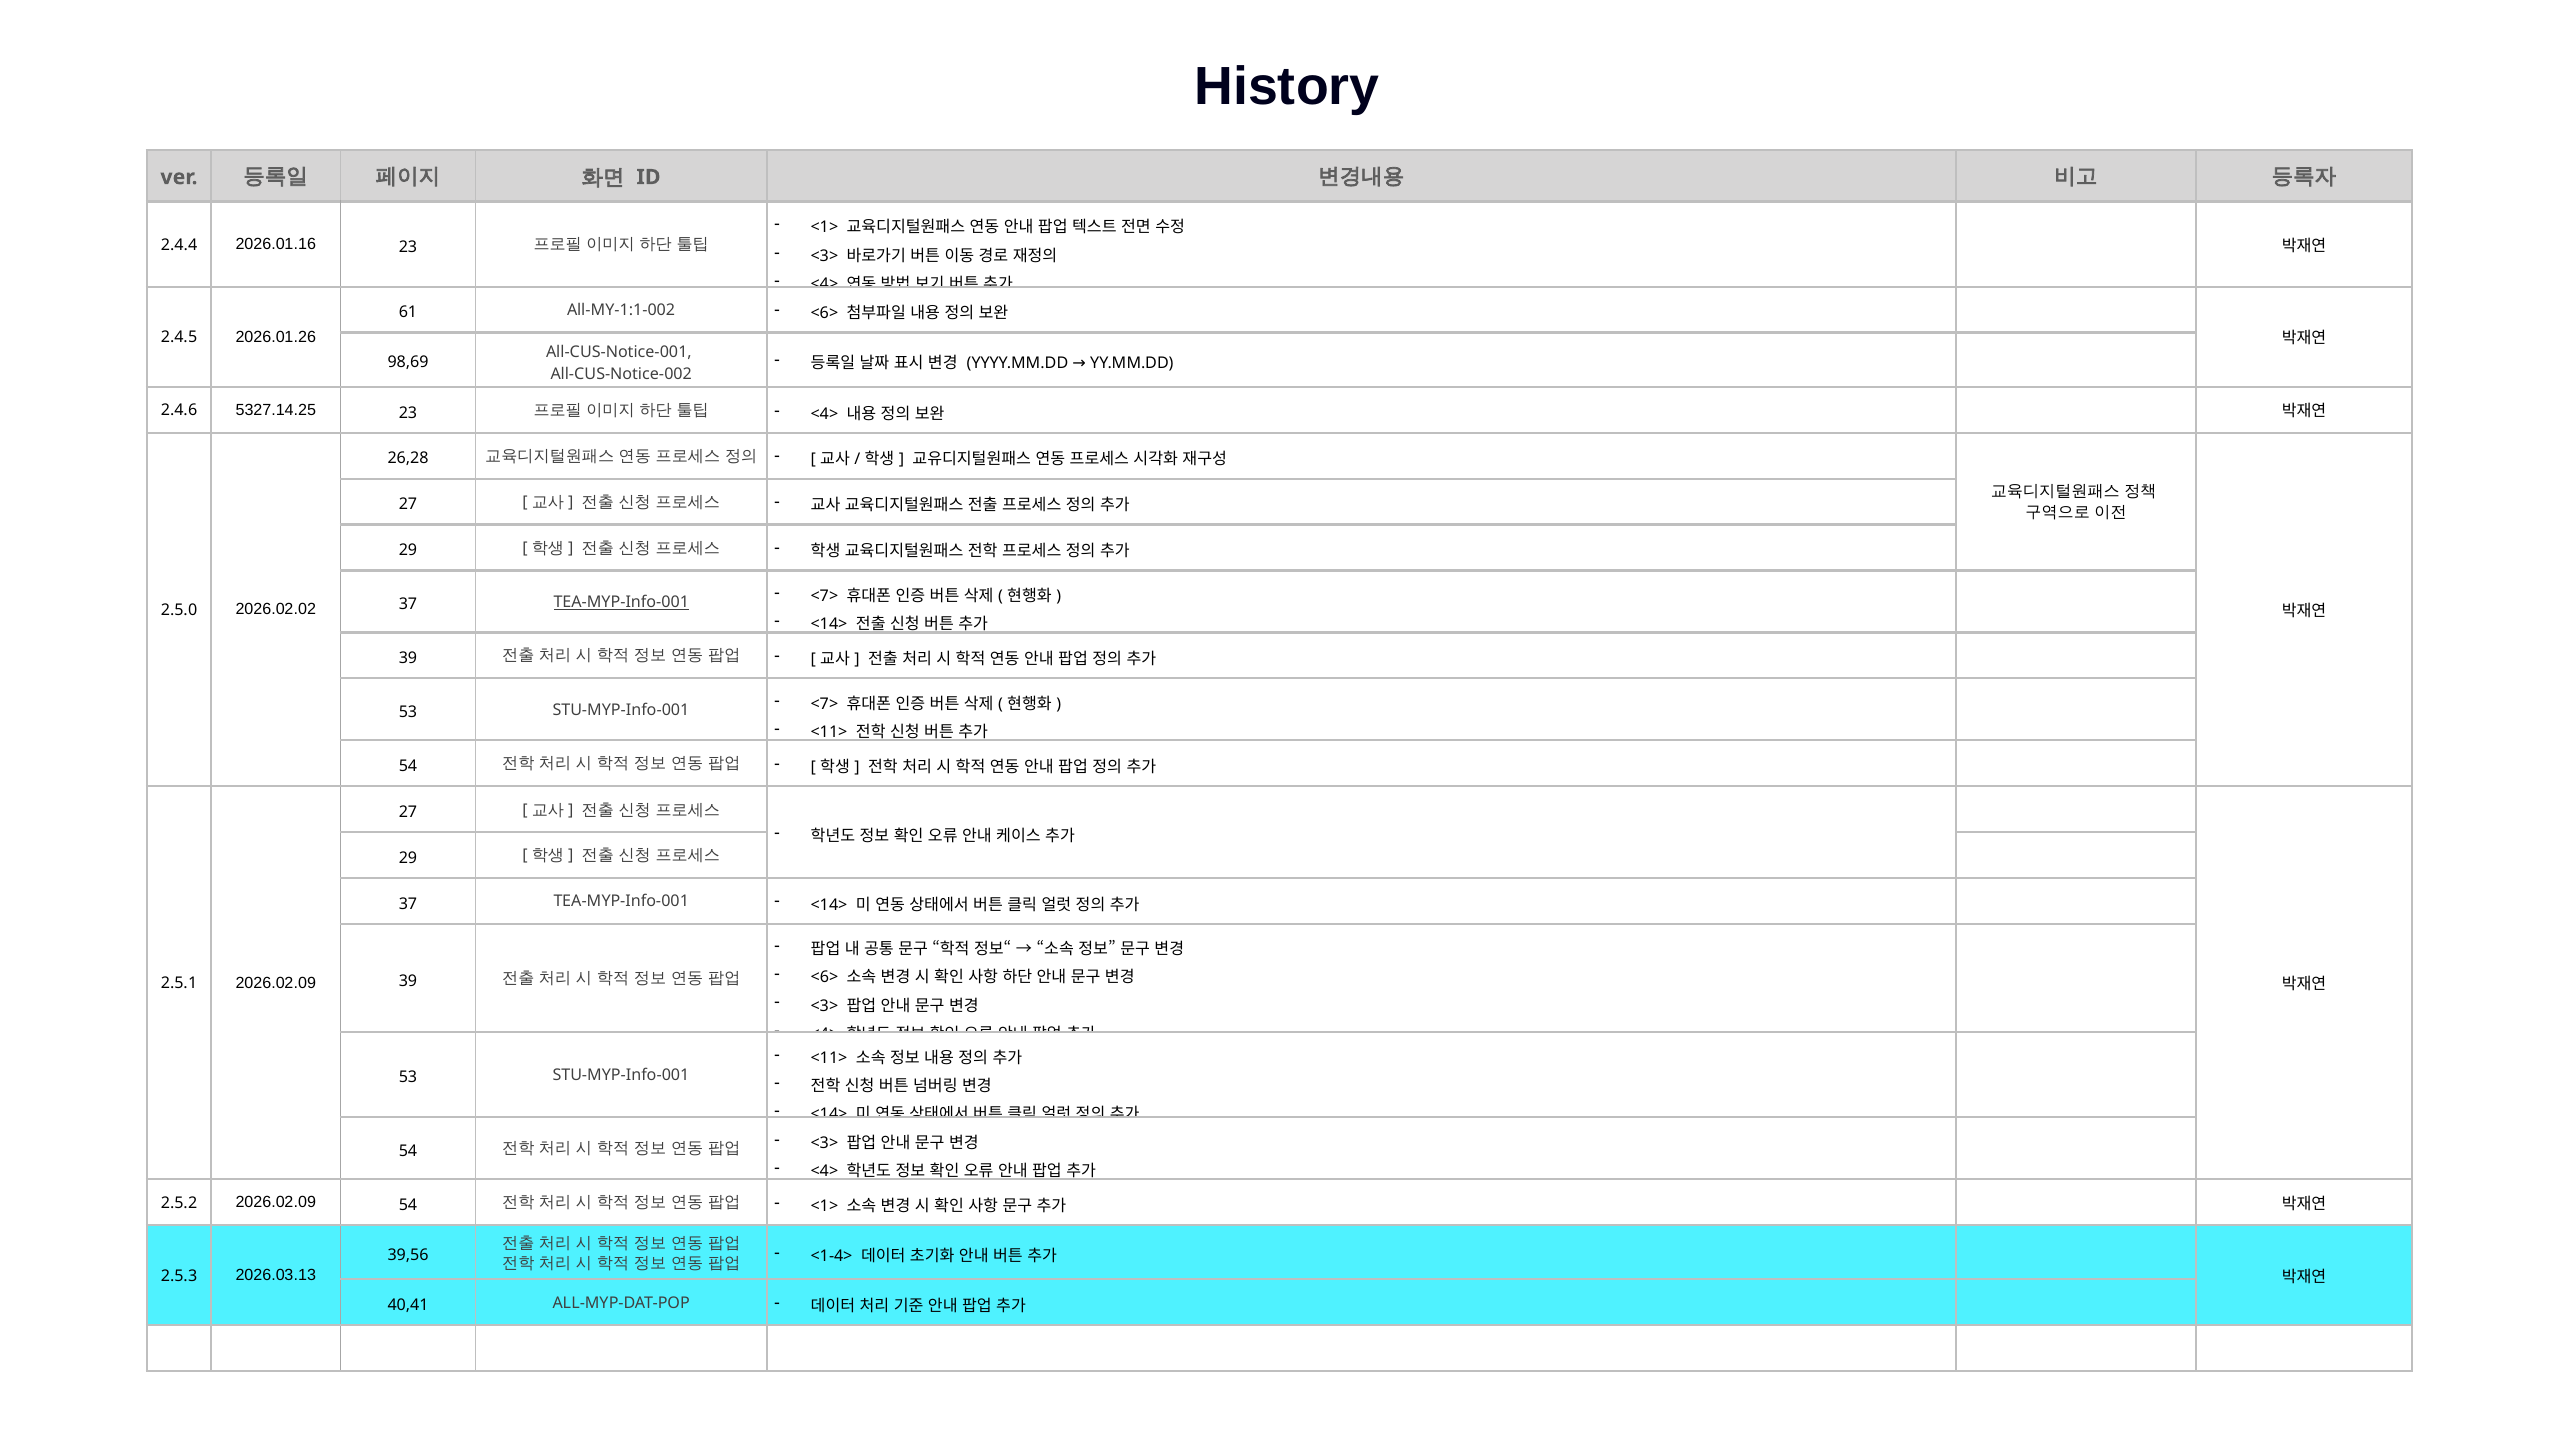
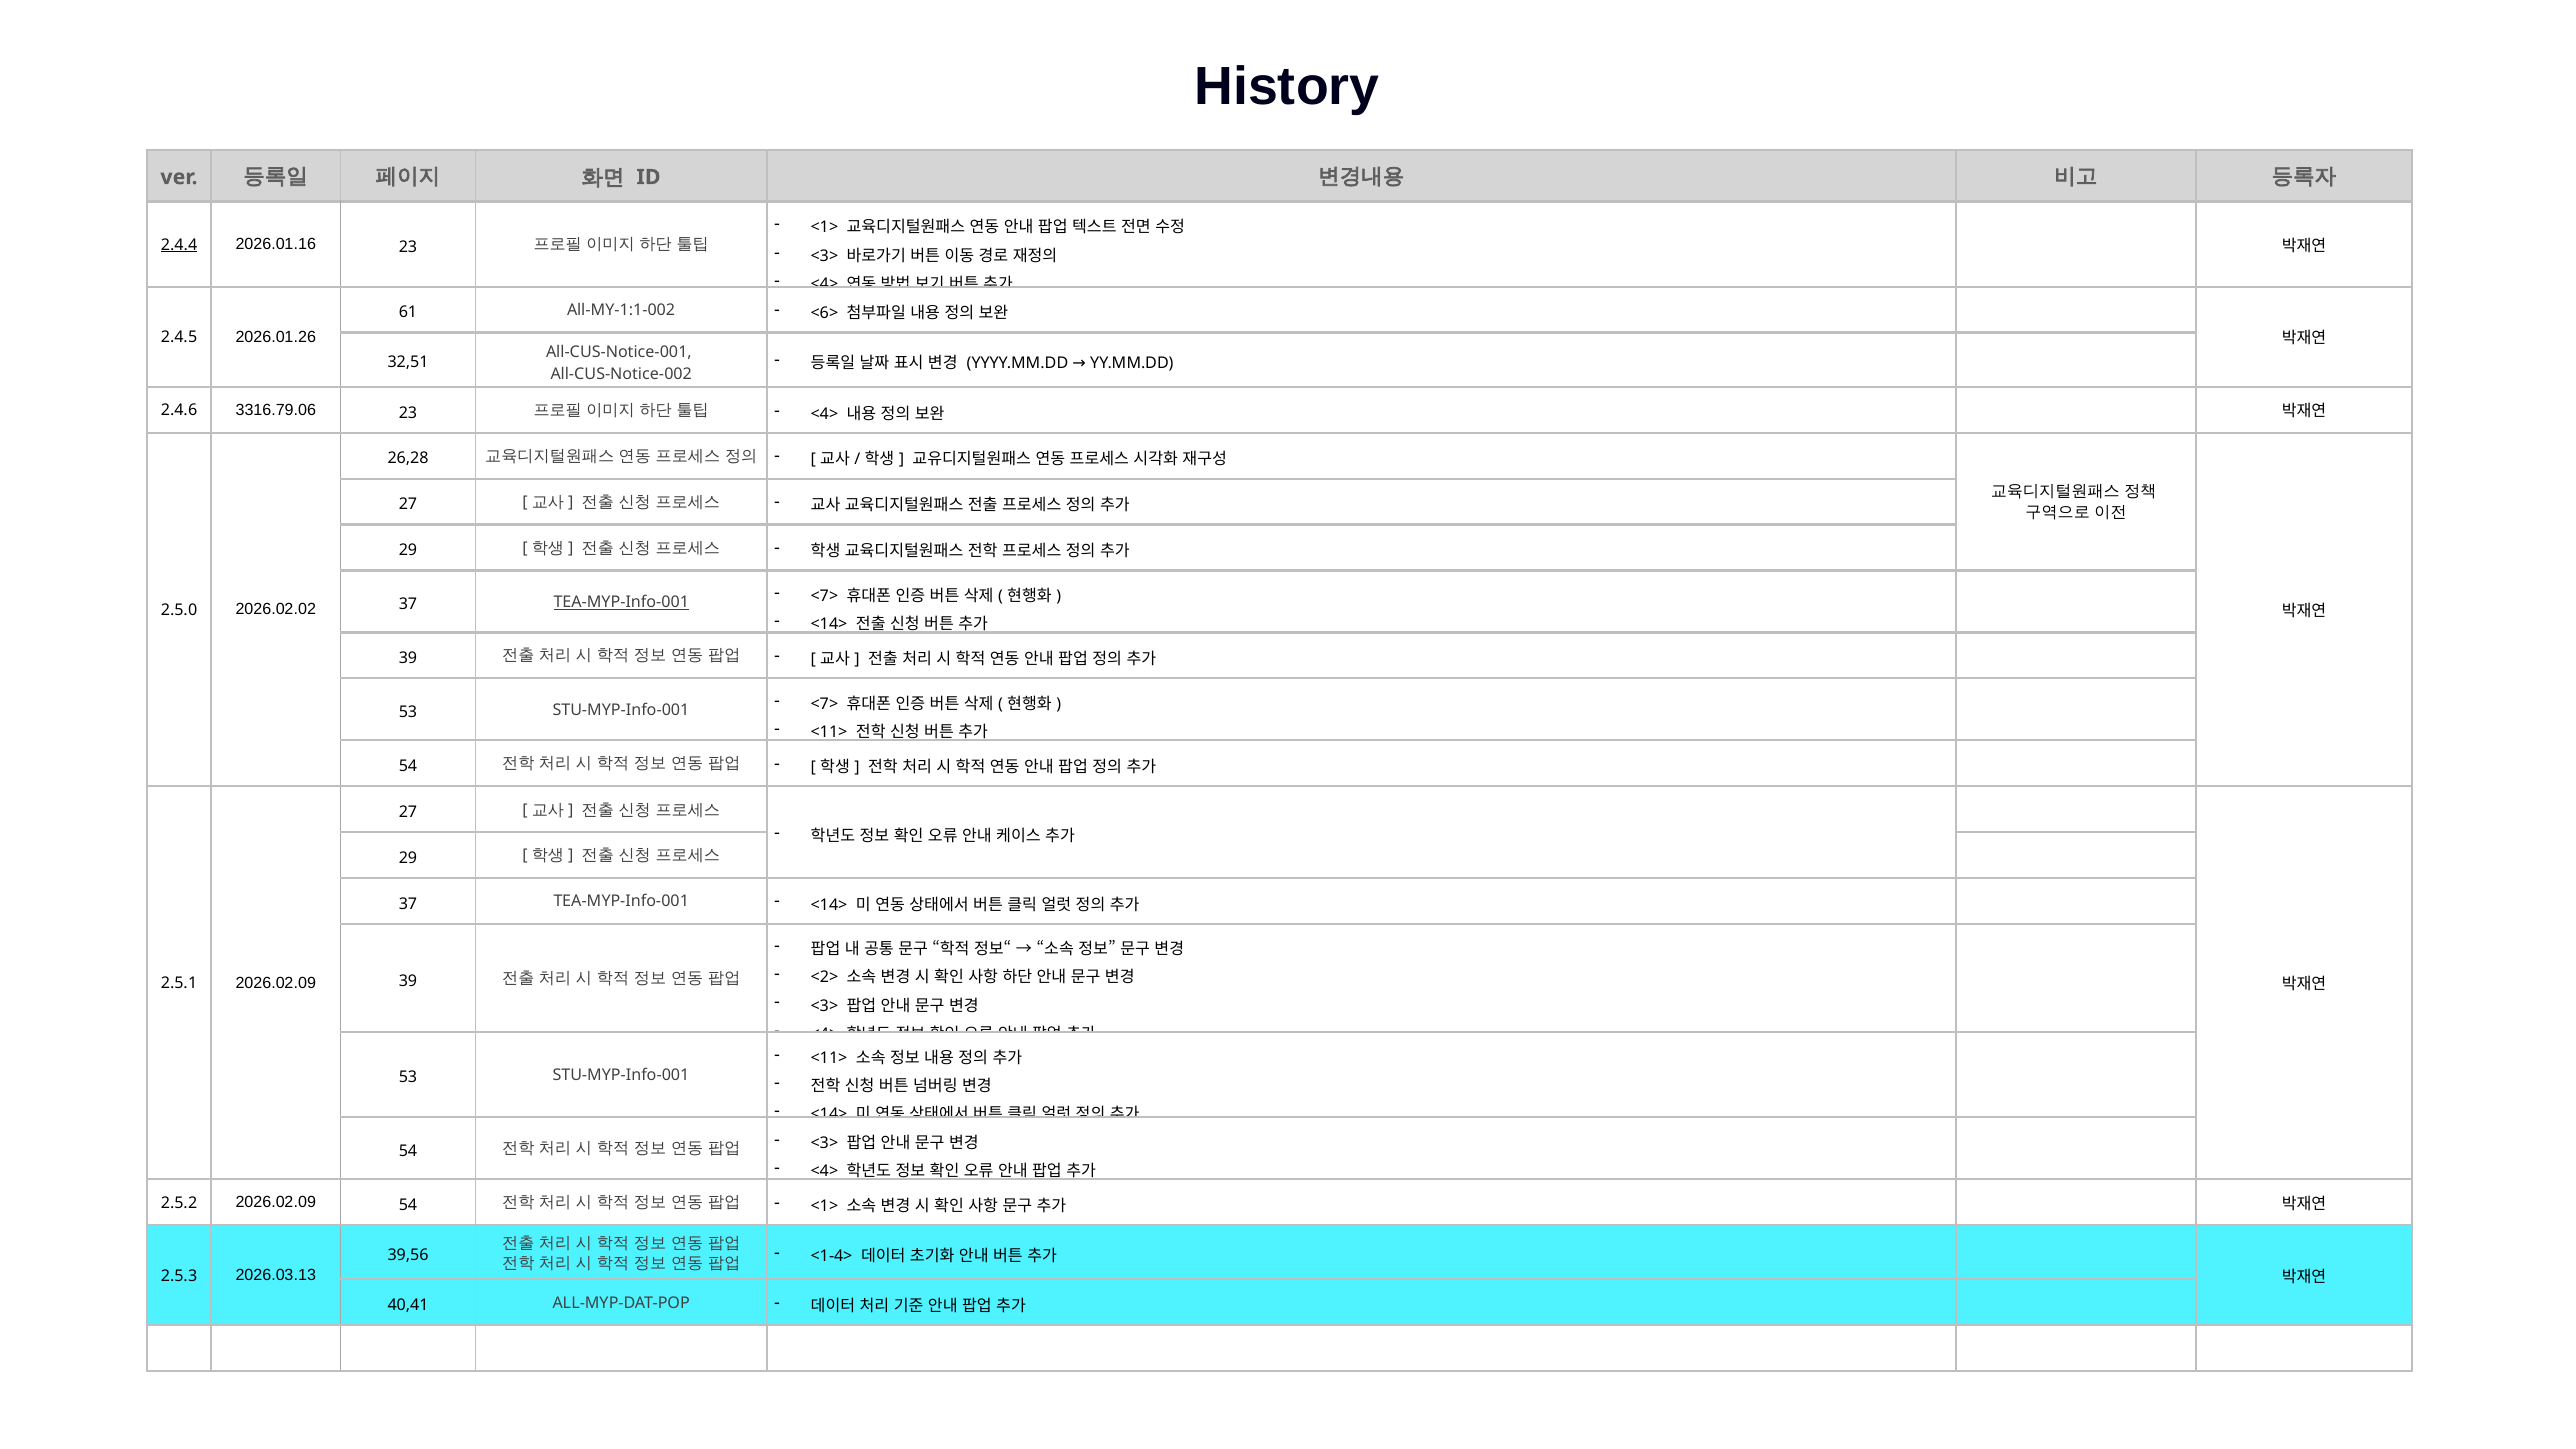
2.4.4 underline: none -> present
98,69: 98,69 -> 32,51
5327.14.25: 5327.14.25 -> 3316.79.06
<6> at (824, 977): <6> -> <2>
